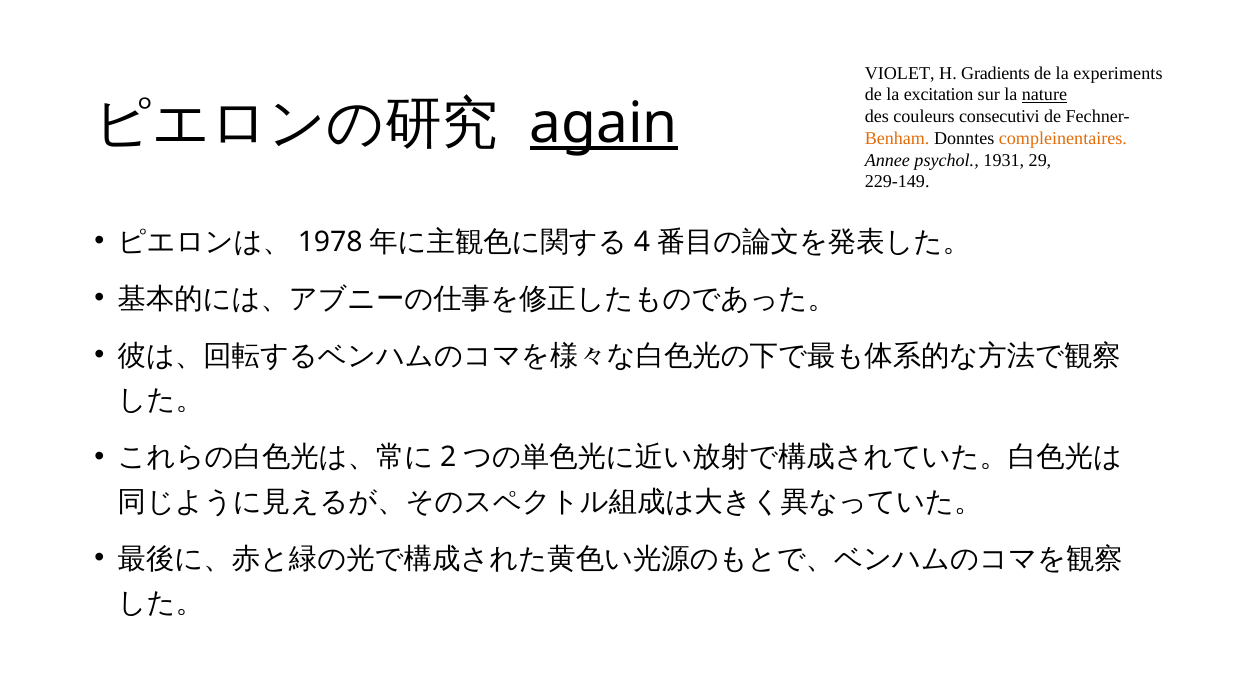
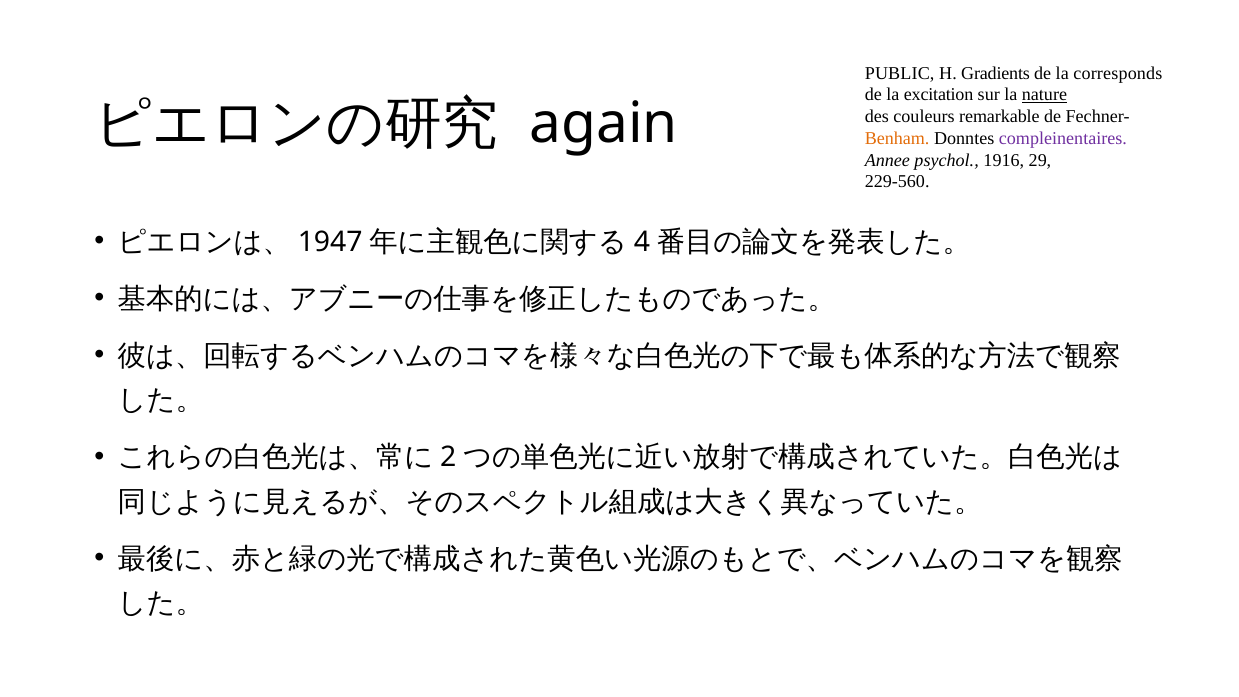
VIOLET: VIOLET -> PUBLIC
experiments: experiments -> corresponds
again underline: present -> none
consecutivi: consecutivi -> remarkable
compleinentaires colour: orange -> purple
1931: 1931 -> 1916
229-149: 229-149 -> 229-560
1978: 1978 -> 1947
